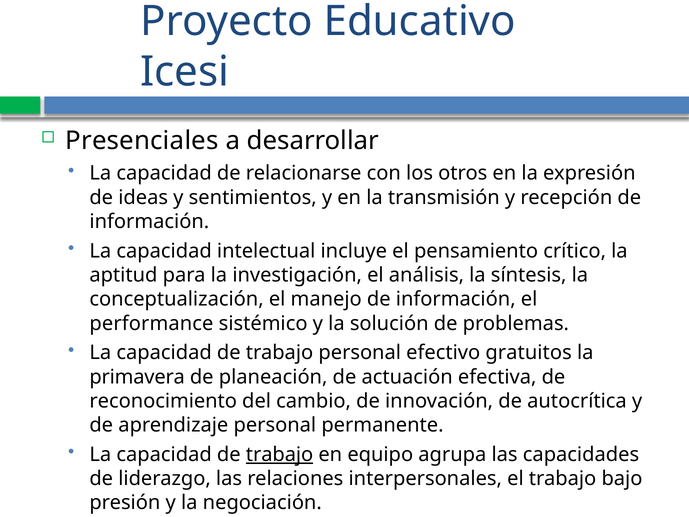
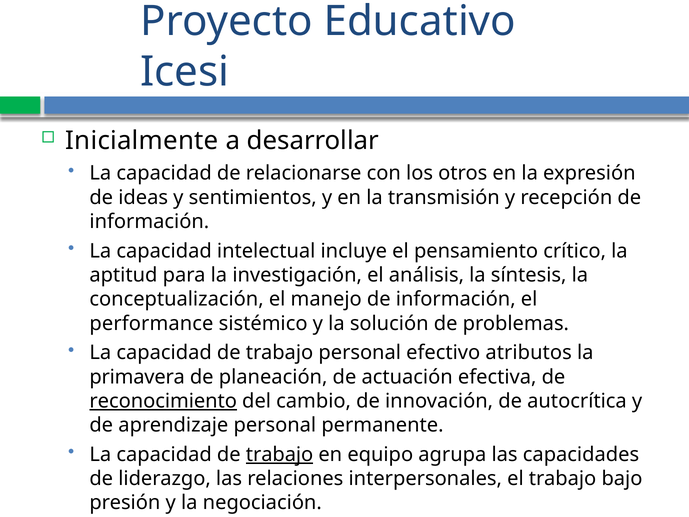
Presenciales: Presenciales -> Inicialmente
gratuitos: gratuitos -> atributos
reconocimiento underline: none -> present
